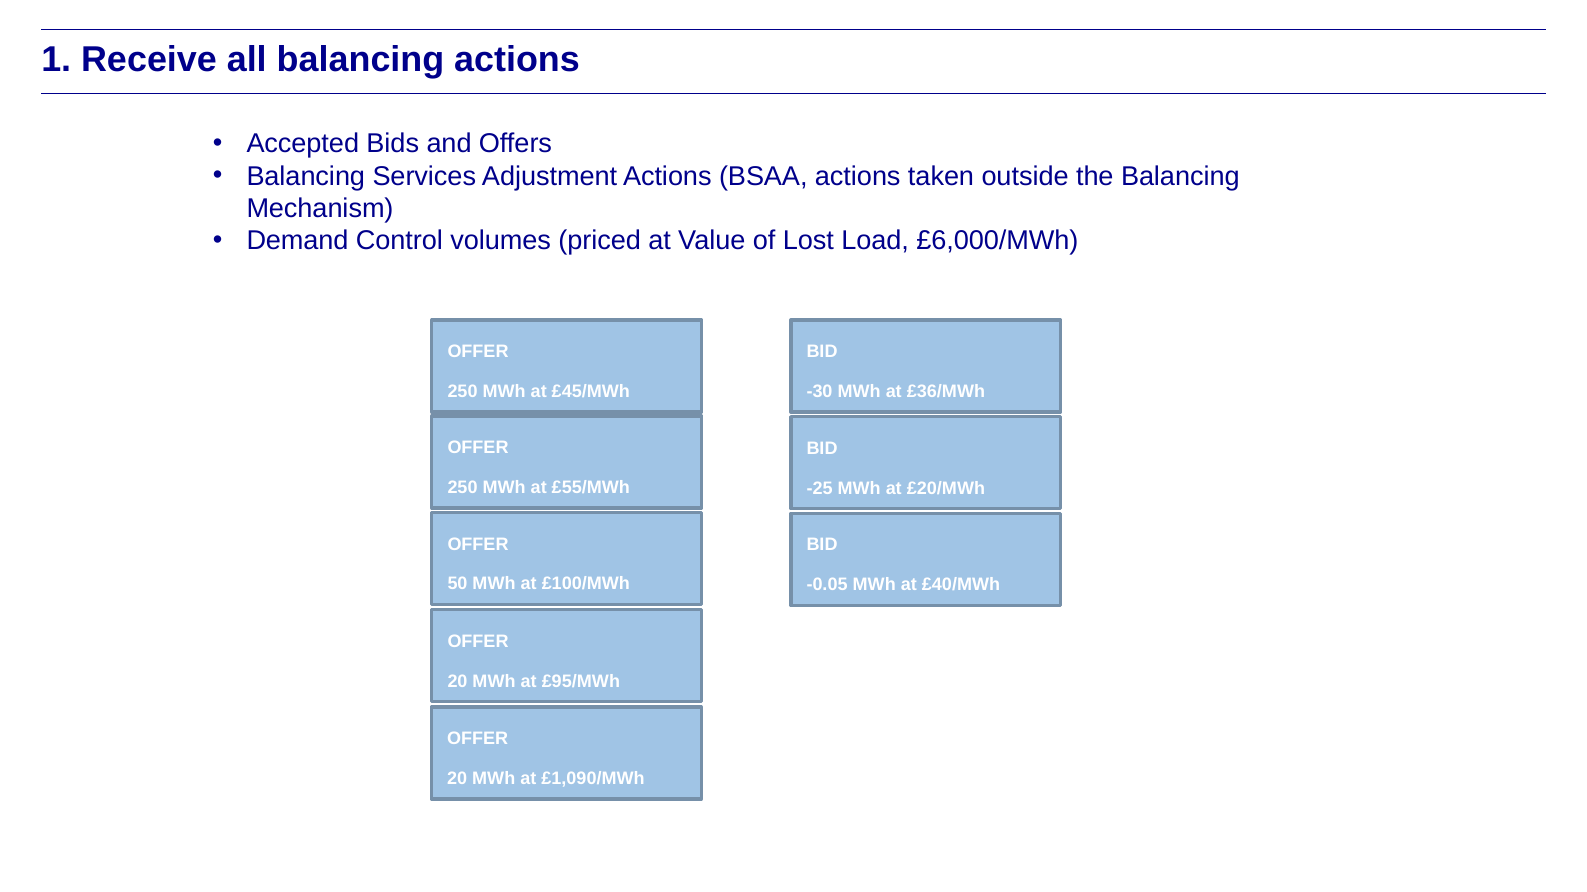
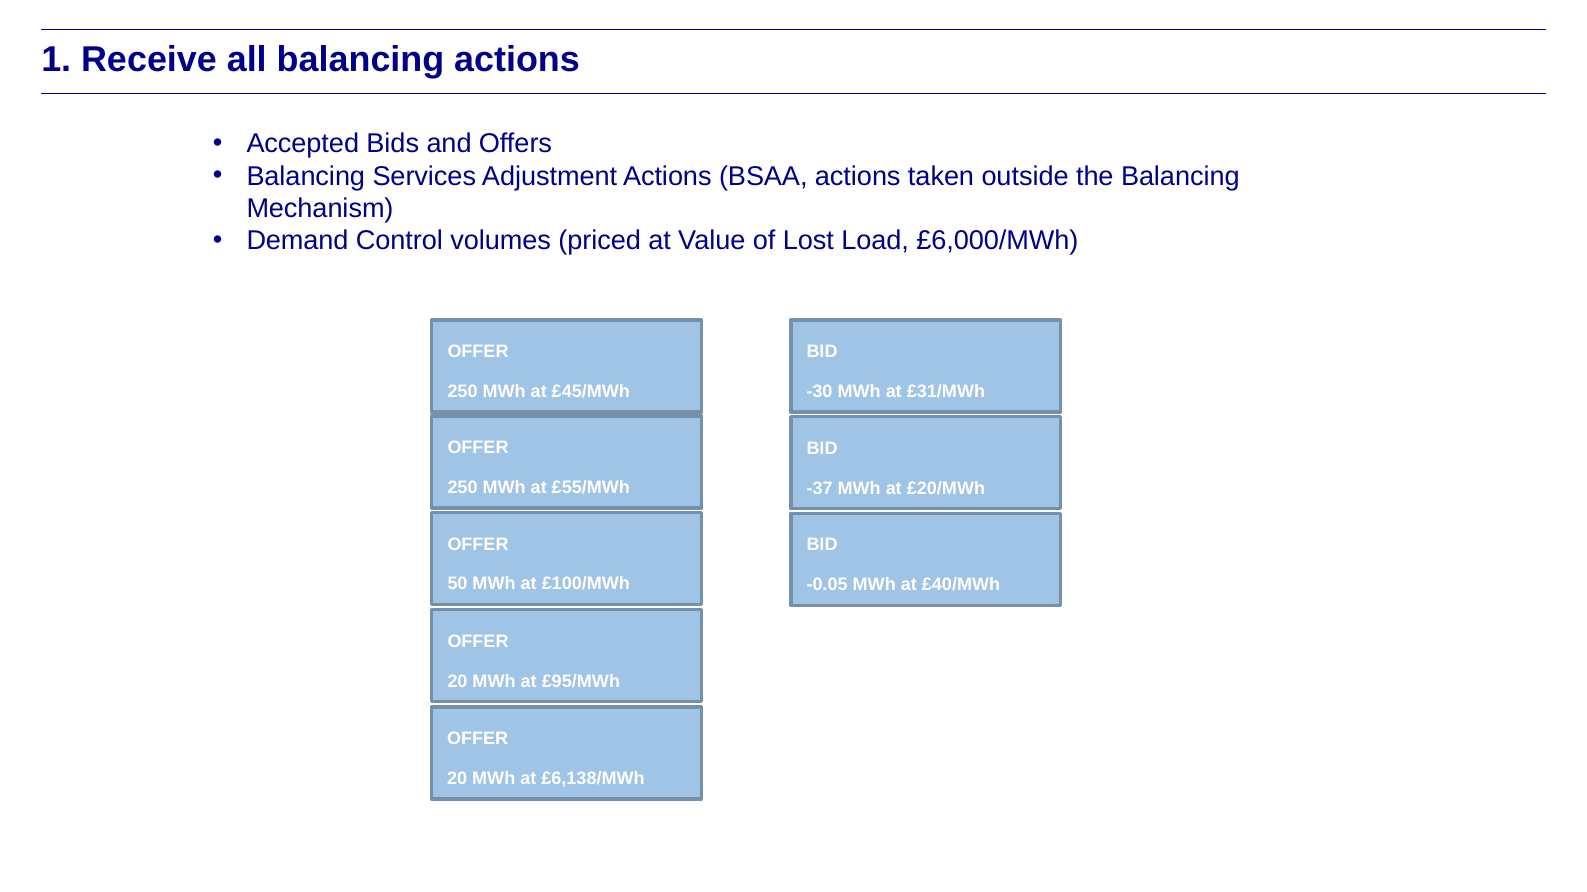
£36/MWh: £36/MWh -> £31/MWh
-25: -25 -> -37
£1,090/MWh: £1,090/MWh -> £6,138/MWh
